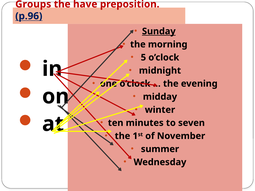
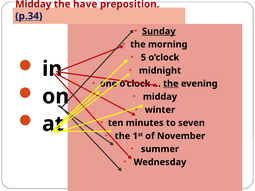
Groups at (33, 4): Groups -> Midday
p.96: p.96 -> p.34
the at (171, 84) underline: none -> present
